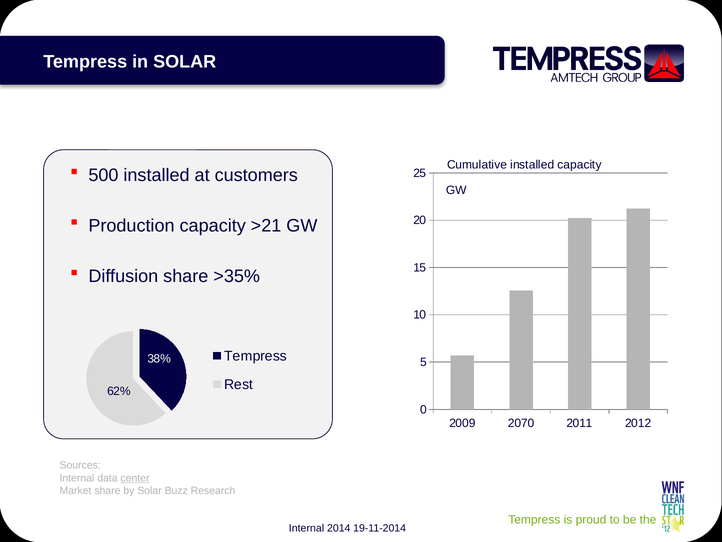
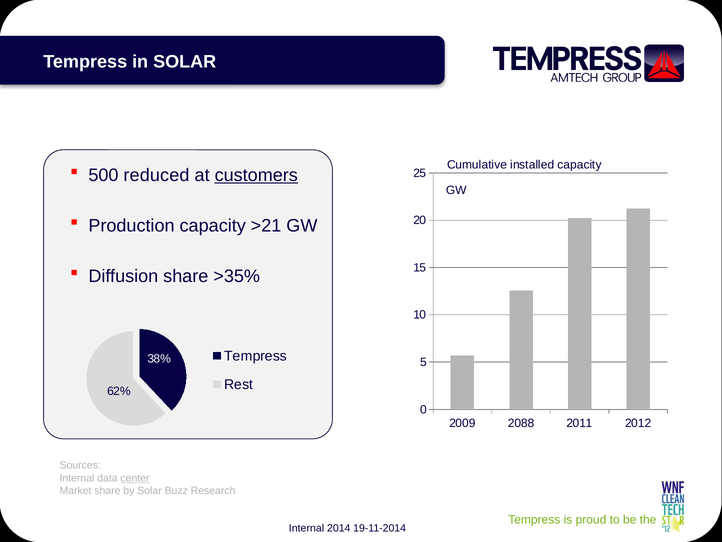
500 installed: installed -> reduced
customers underline: none -> present
2070: 2070 -> 2088
